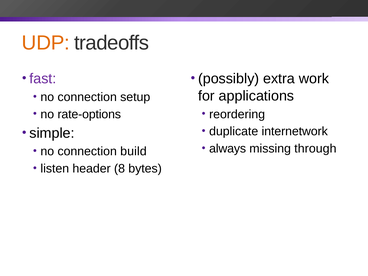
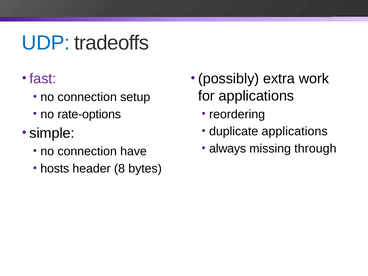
UDP colour: orange -> blue
duplicate internetwork: internetwork -> applications
build: build -> have
listen: listen -> hosts
